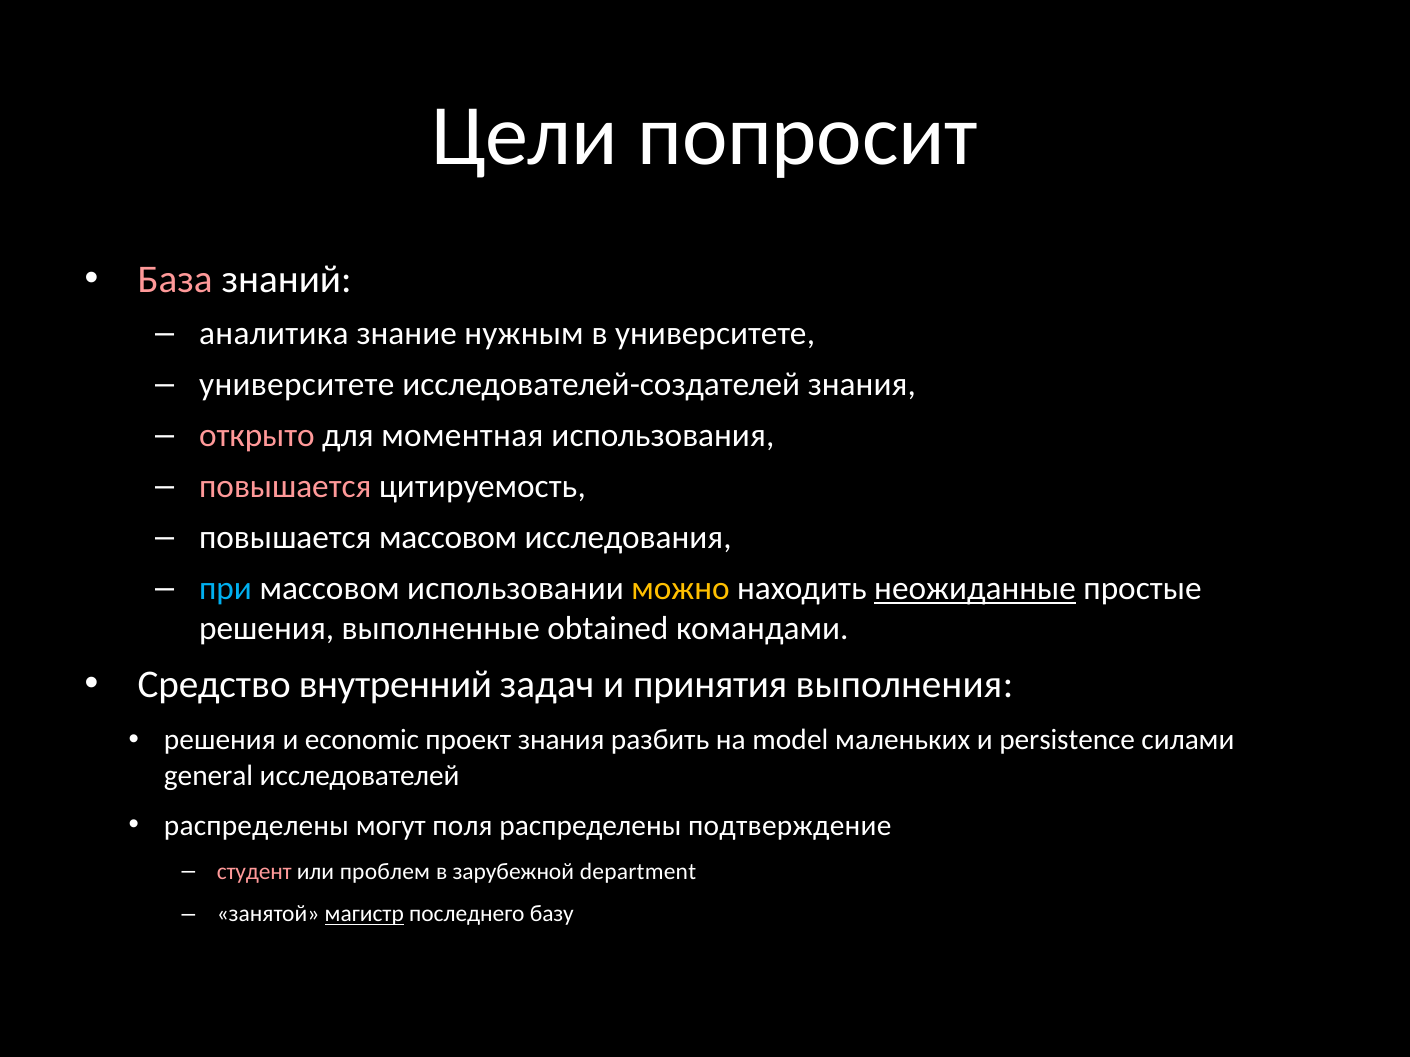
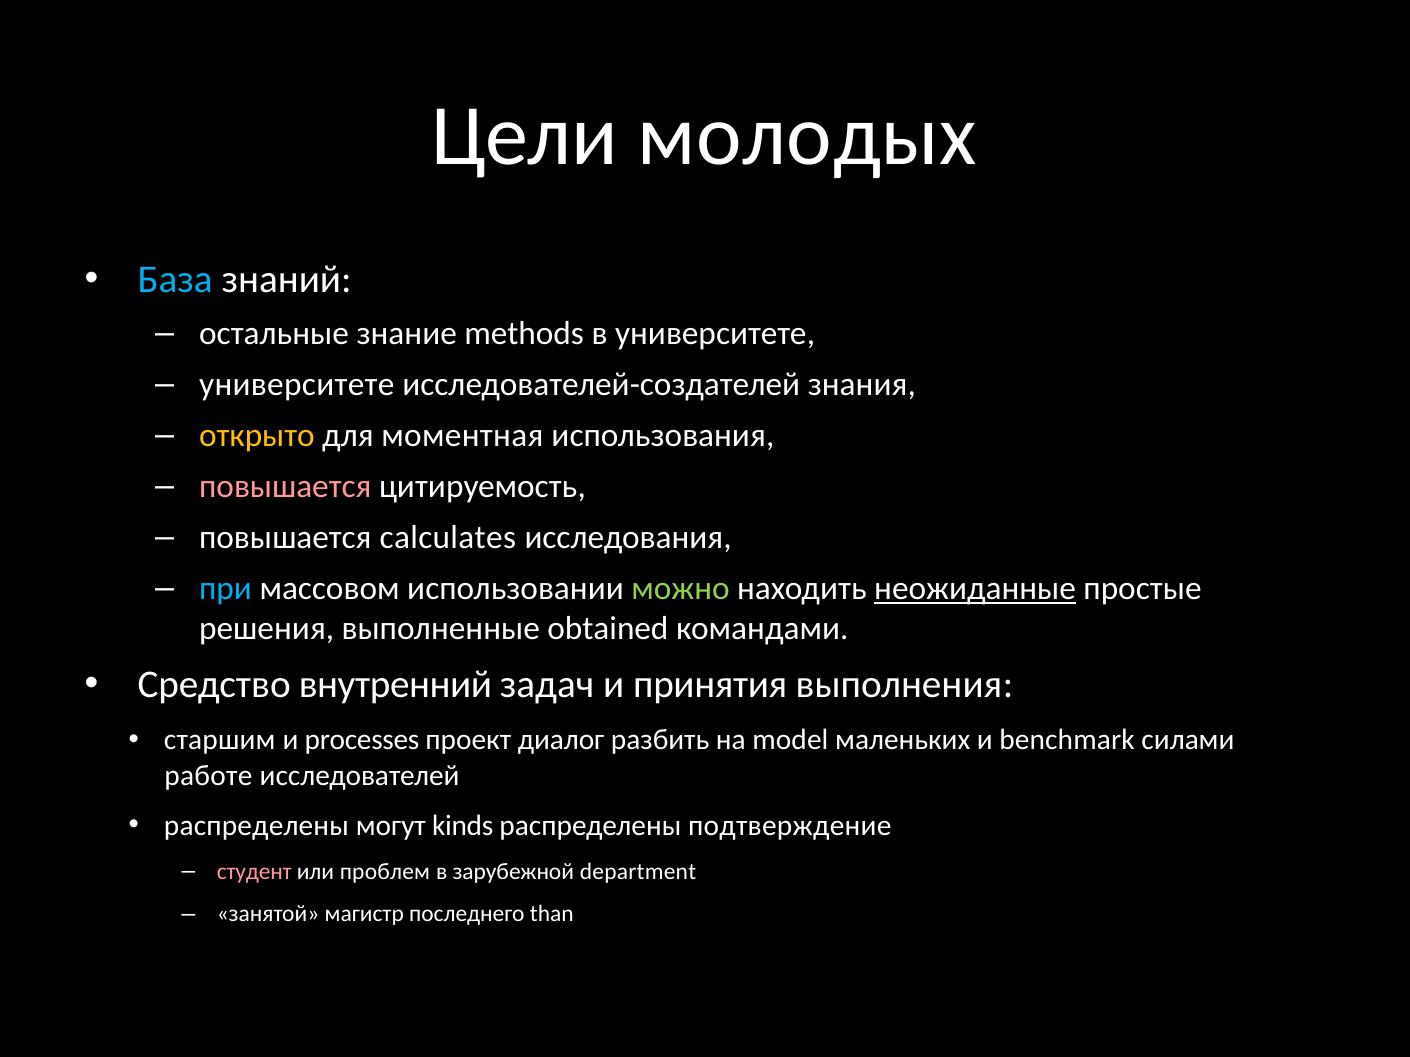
попросит: попросит -> молодых
База colour: pink -> light blue
аналитика: аналитика -> остальные
нужным: нужным -> methods
открыто colour: pink -> yellow
повышается массовом: массовом -> calculates
можно colour: yellow -> light green
решения at (220, 740): решения -> старшим
economic: economic -> processes
проект знания: знания -> диалог
persistence: persistence -> benchmark
general: general -> работе
поля: поля -> kinds
магистр underline: present -> none
базу: базу -> than
